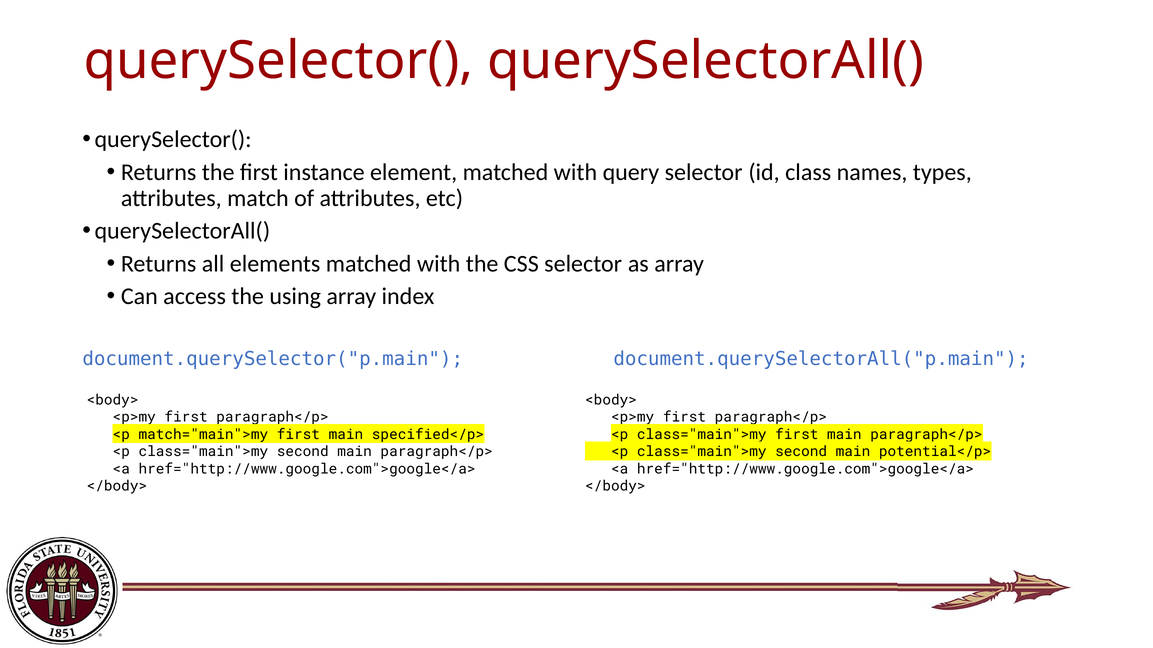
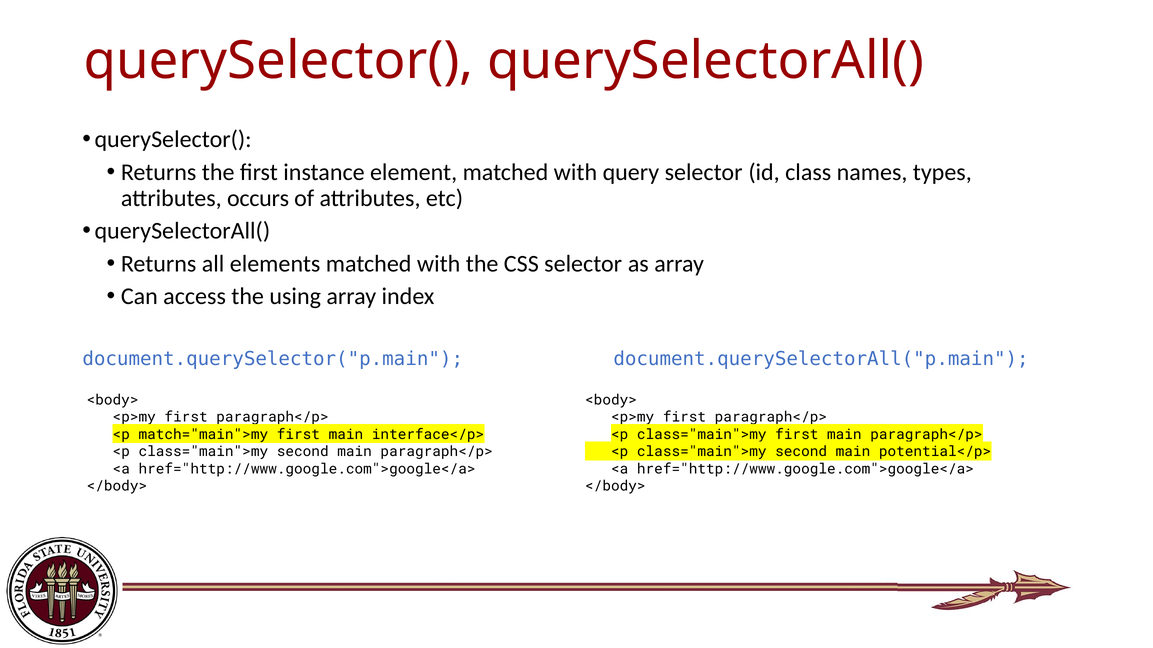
match: match -> occurs
specified</p>: specified</p> -> interface</p>
